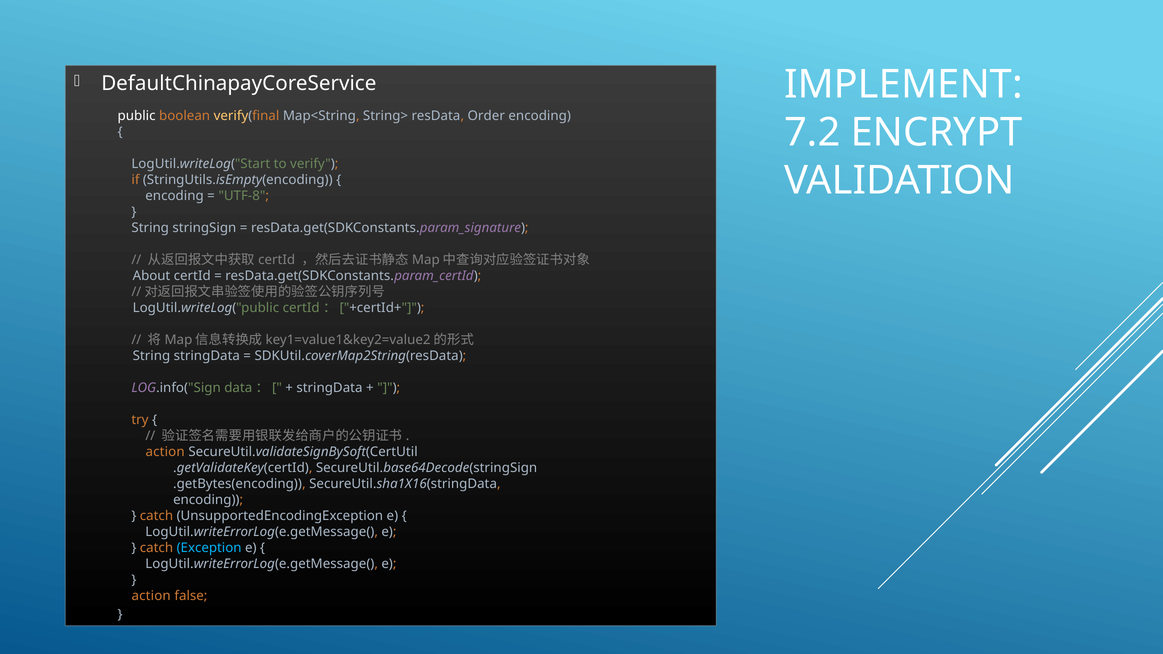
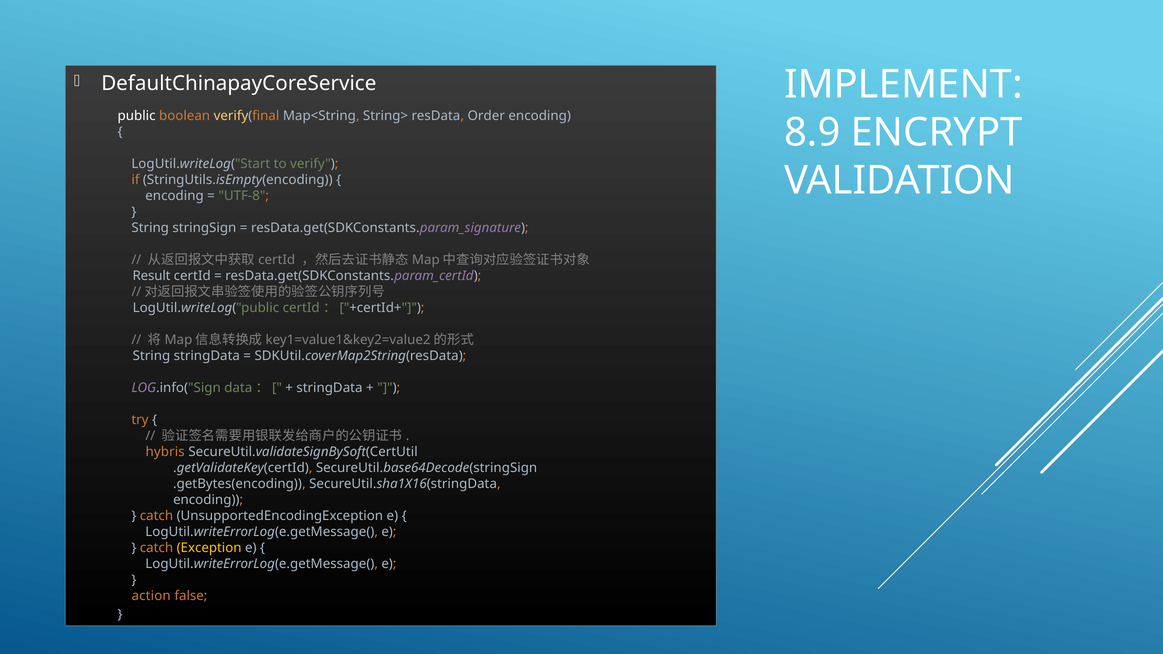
7.2: 7.2 -> 8.9
About: About -> Result
action at (165, 452): action -> hybris
Exception colour: light blue -> yellow
